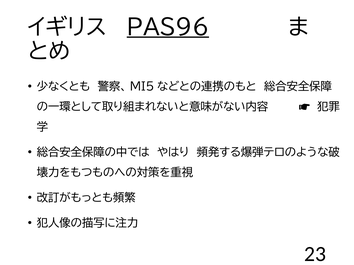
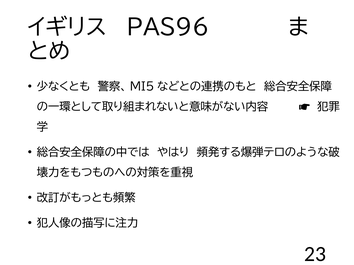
PAS96 underline: present -> none
